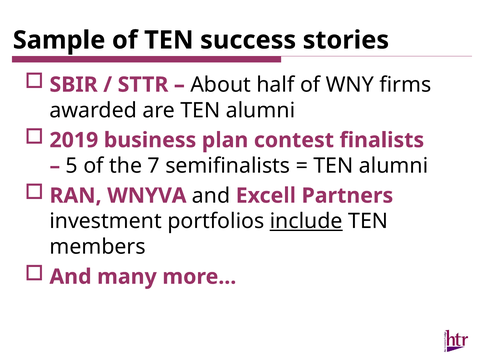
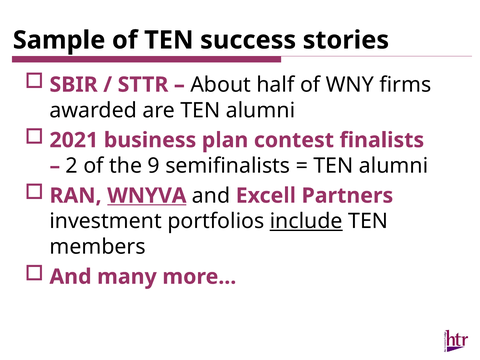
2019: 2019 -> 2021
5: 5 -> 2
7: 7 -> 9
WNYVA underline: none -> present
